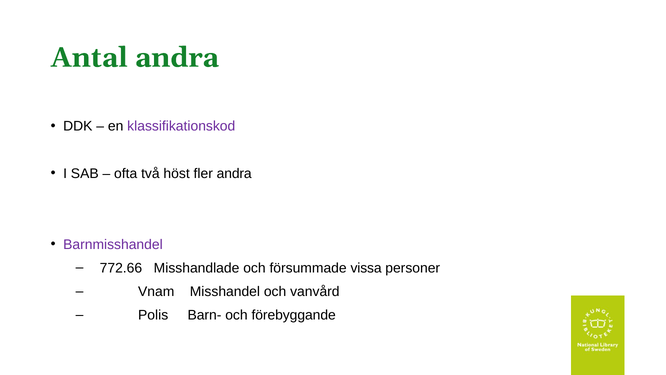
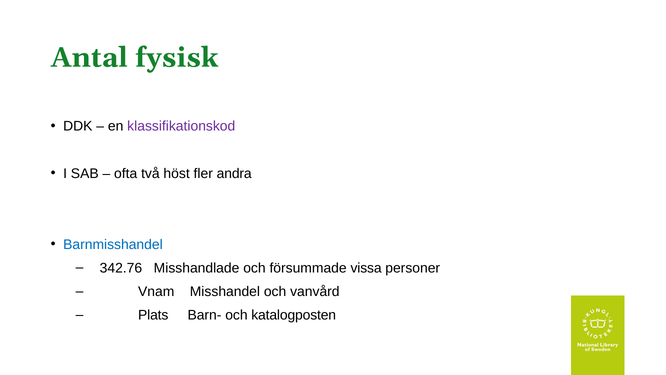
Antal andra: andra -> fysisk
Barnmisshandel colour: purple -> blue
772.66: 772.66 -> 342.76
Polis: Polis -> Plats
förebyggande: förebyggande -> katalogposten
